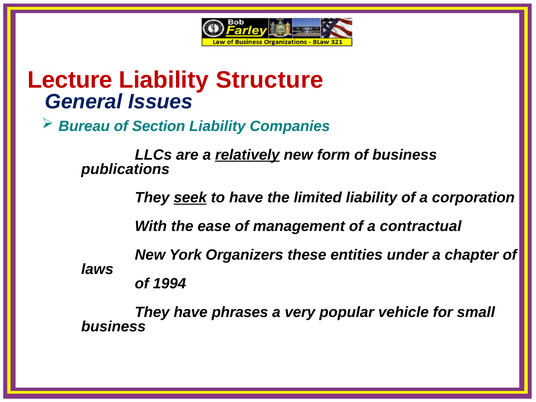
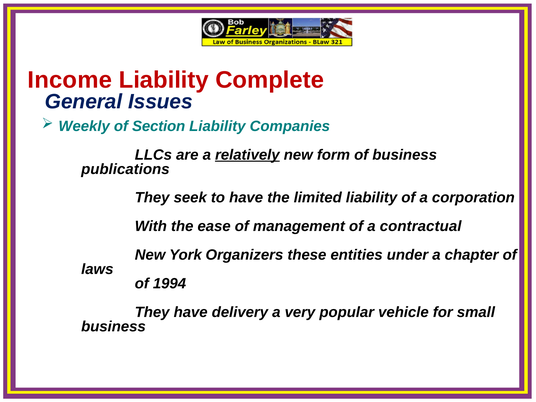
Lecture: Lecture -> Income
Structure: Structure -> Complete
Bureau: Bureau -> Weekly
seek underline: present -> none
phrases: phrases -> delivery
